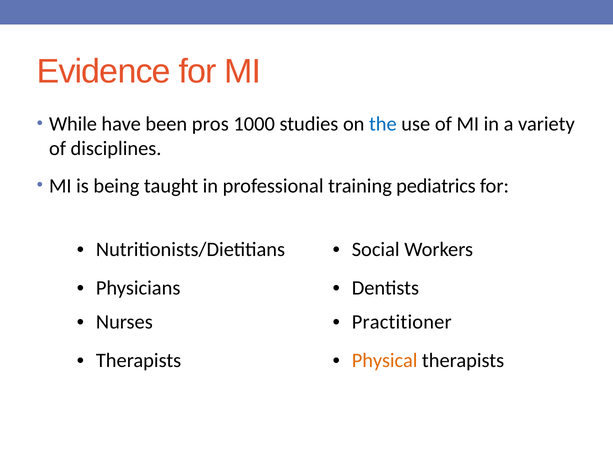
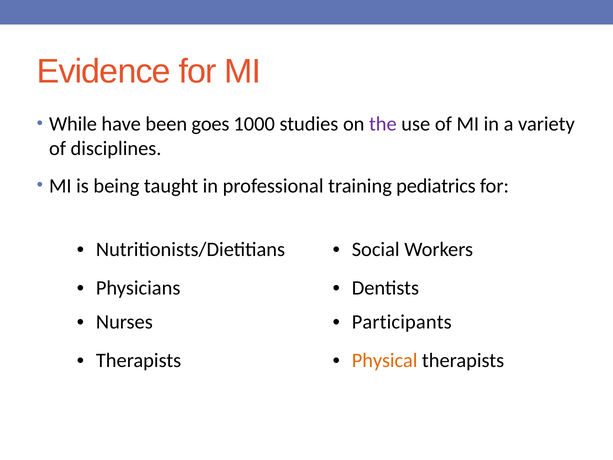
pros: pros -> goes
the colour: blue -> purple
Practitioner: Practitioner -> Participants
